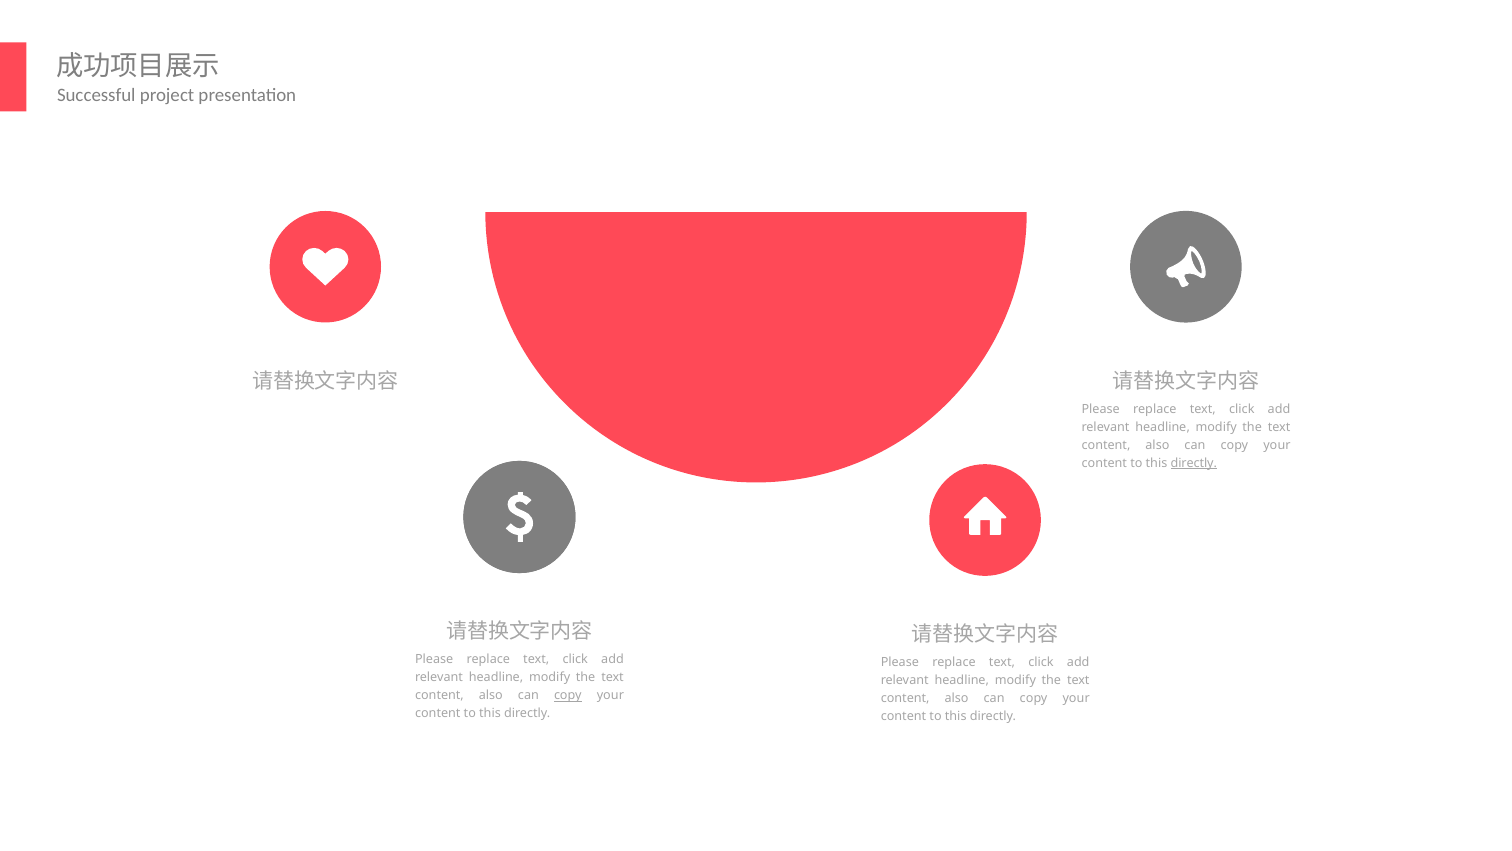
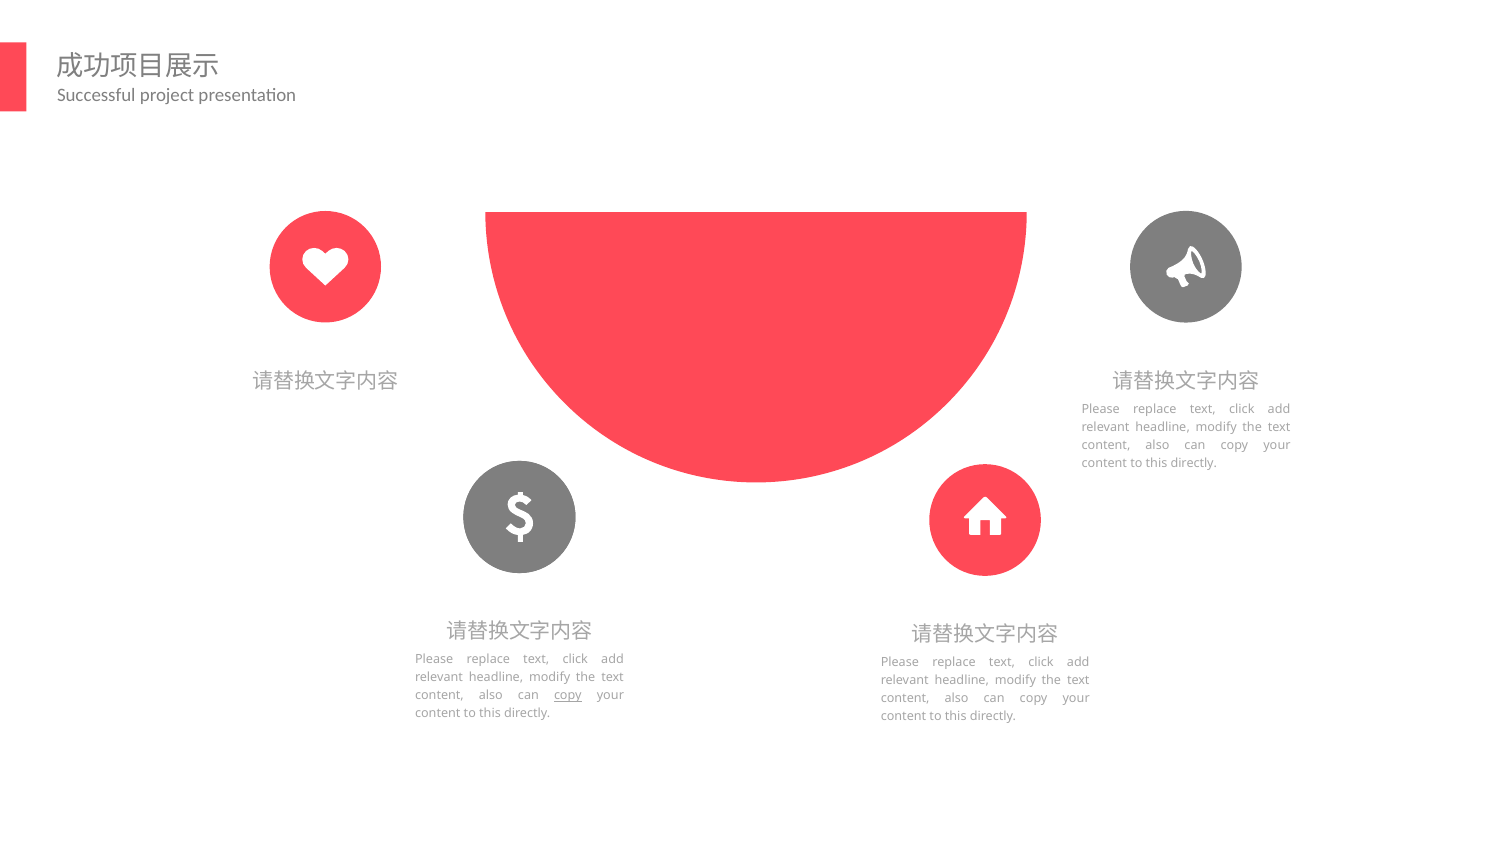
directly at (1194, 463) underline: present -> none
